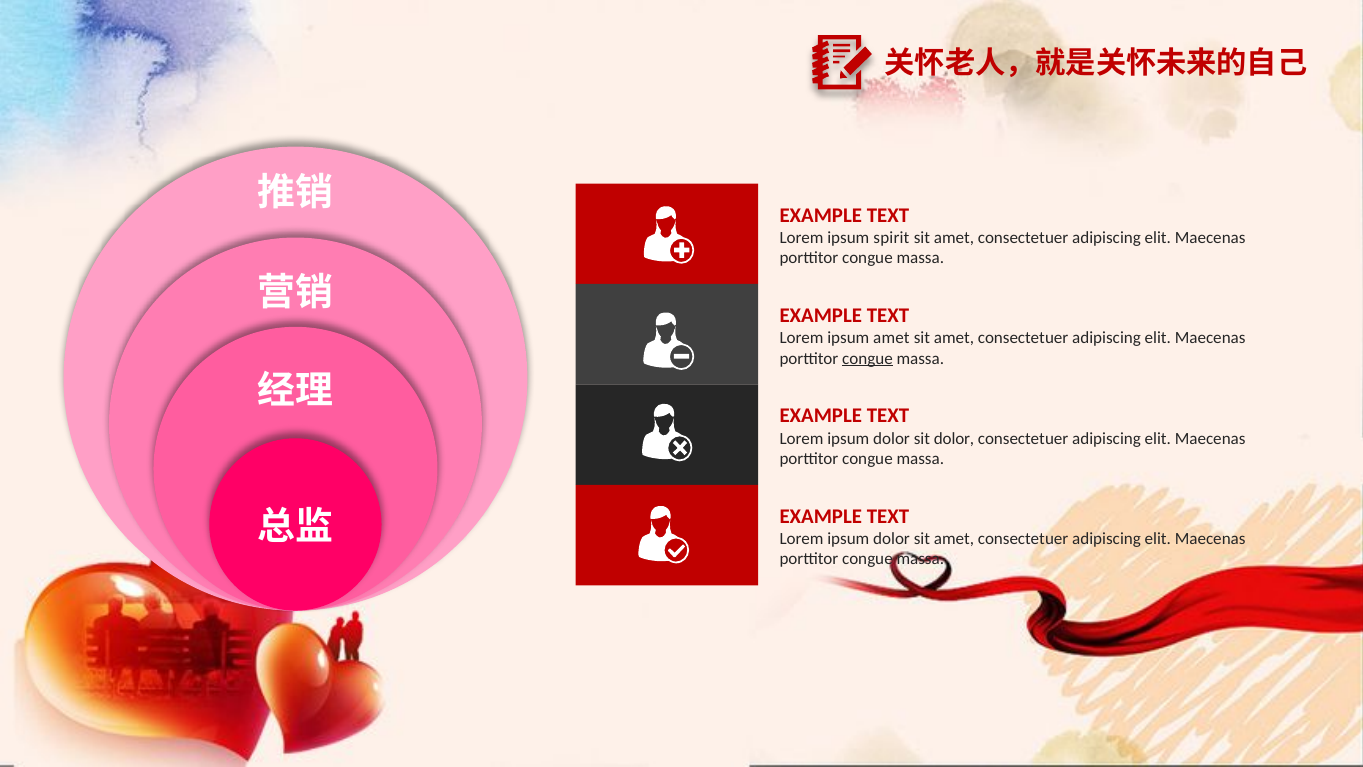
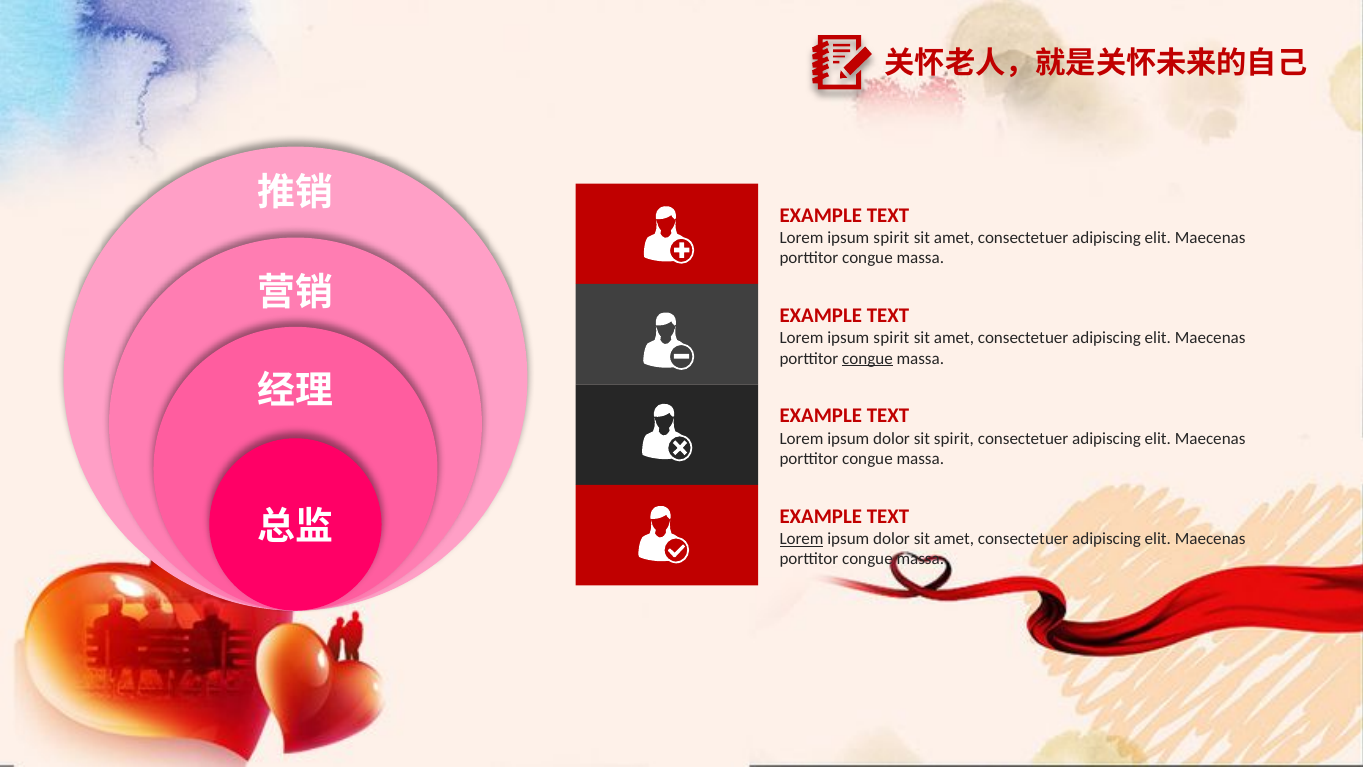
amet at (891, 338): amet -> spirit
sit dolor: dolor -> spirit
Lorem at (802, 539) underline: none -> present
